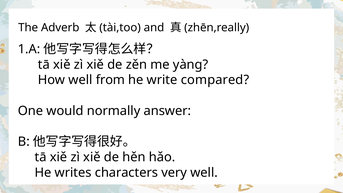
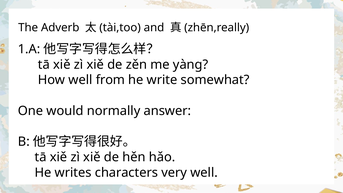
compared: compared -> somewhat
